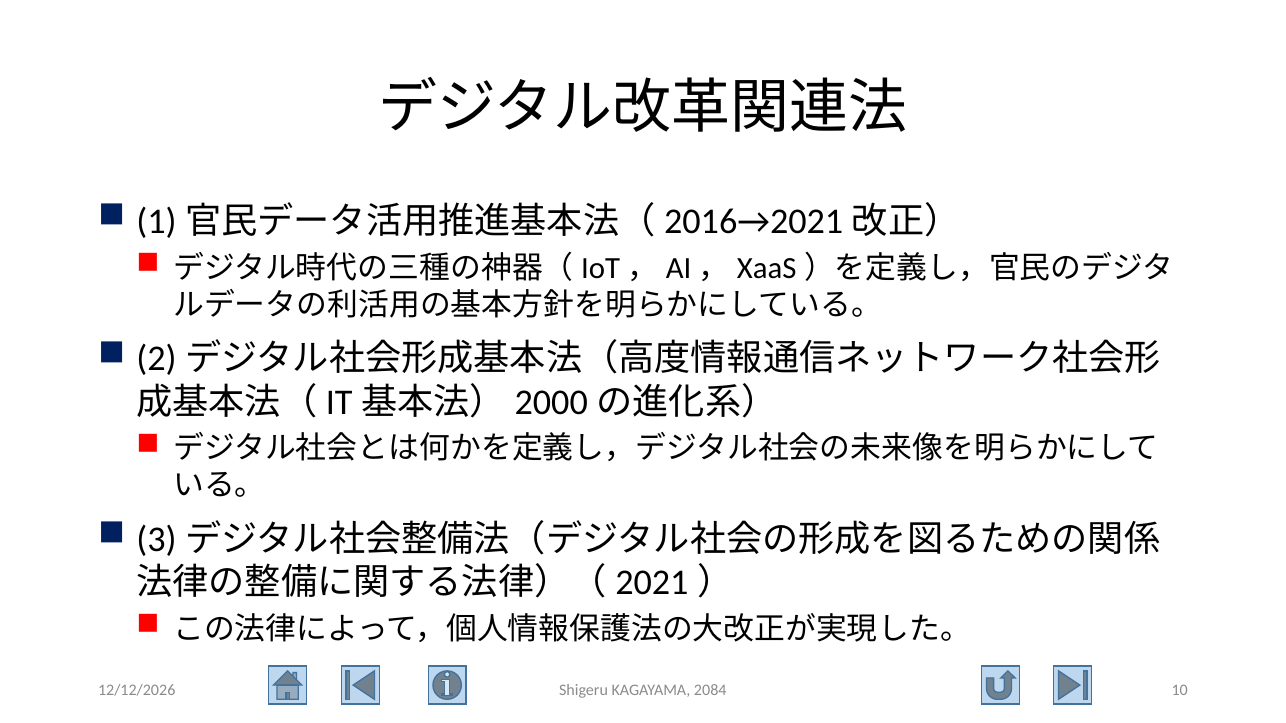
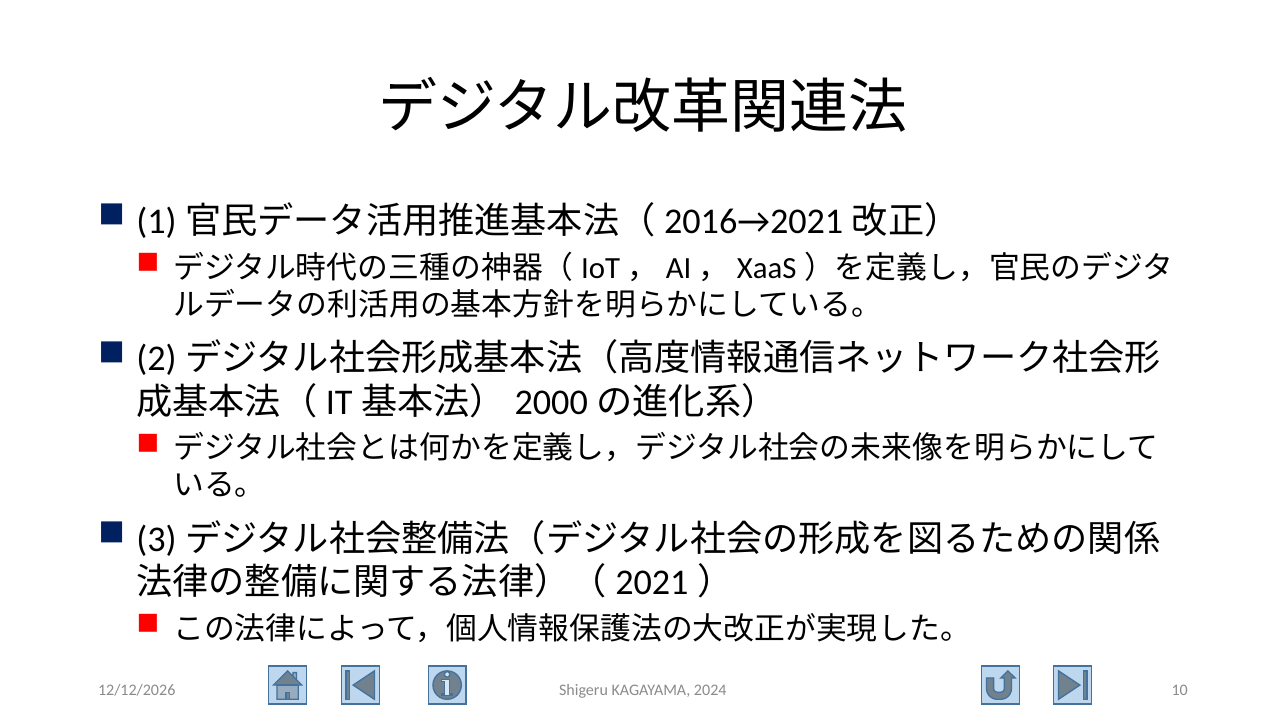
2084: 2084 -> 2024
